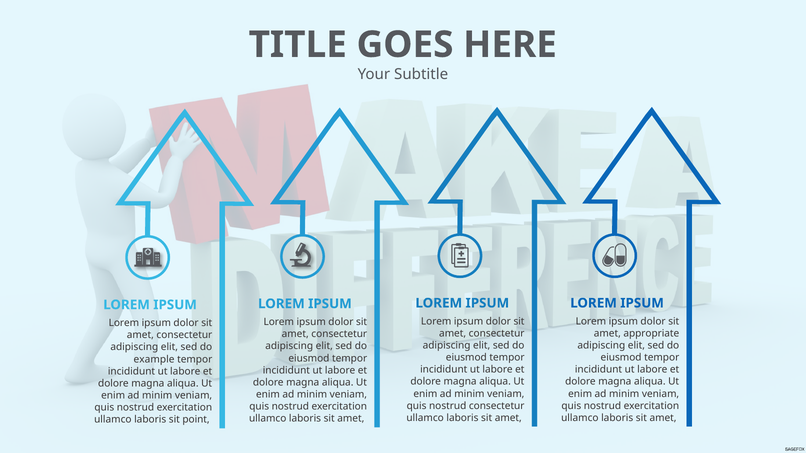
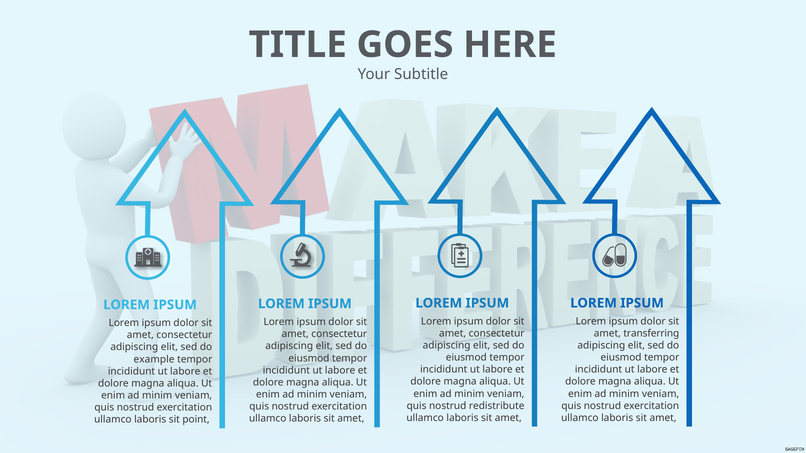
appropriate: appropriate -> transferring
nostrud consectetur: consectetur -> redistribute
